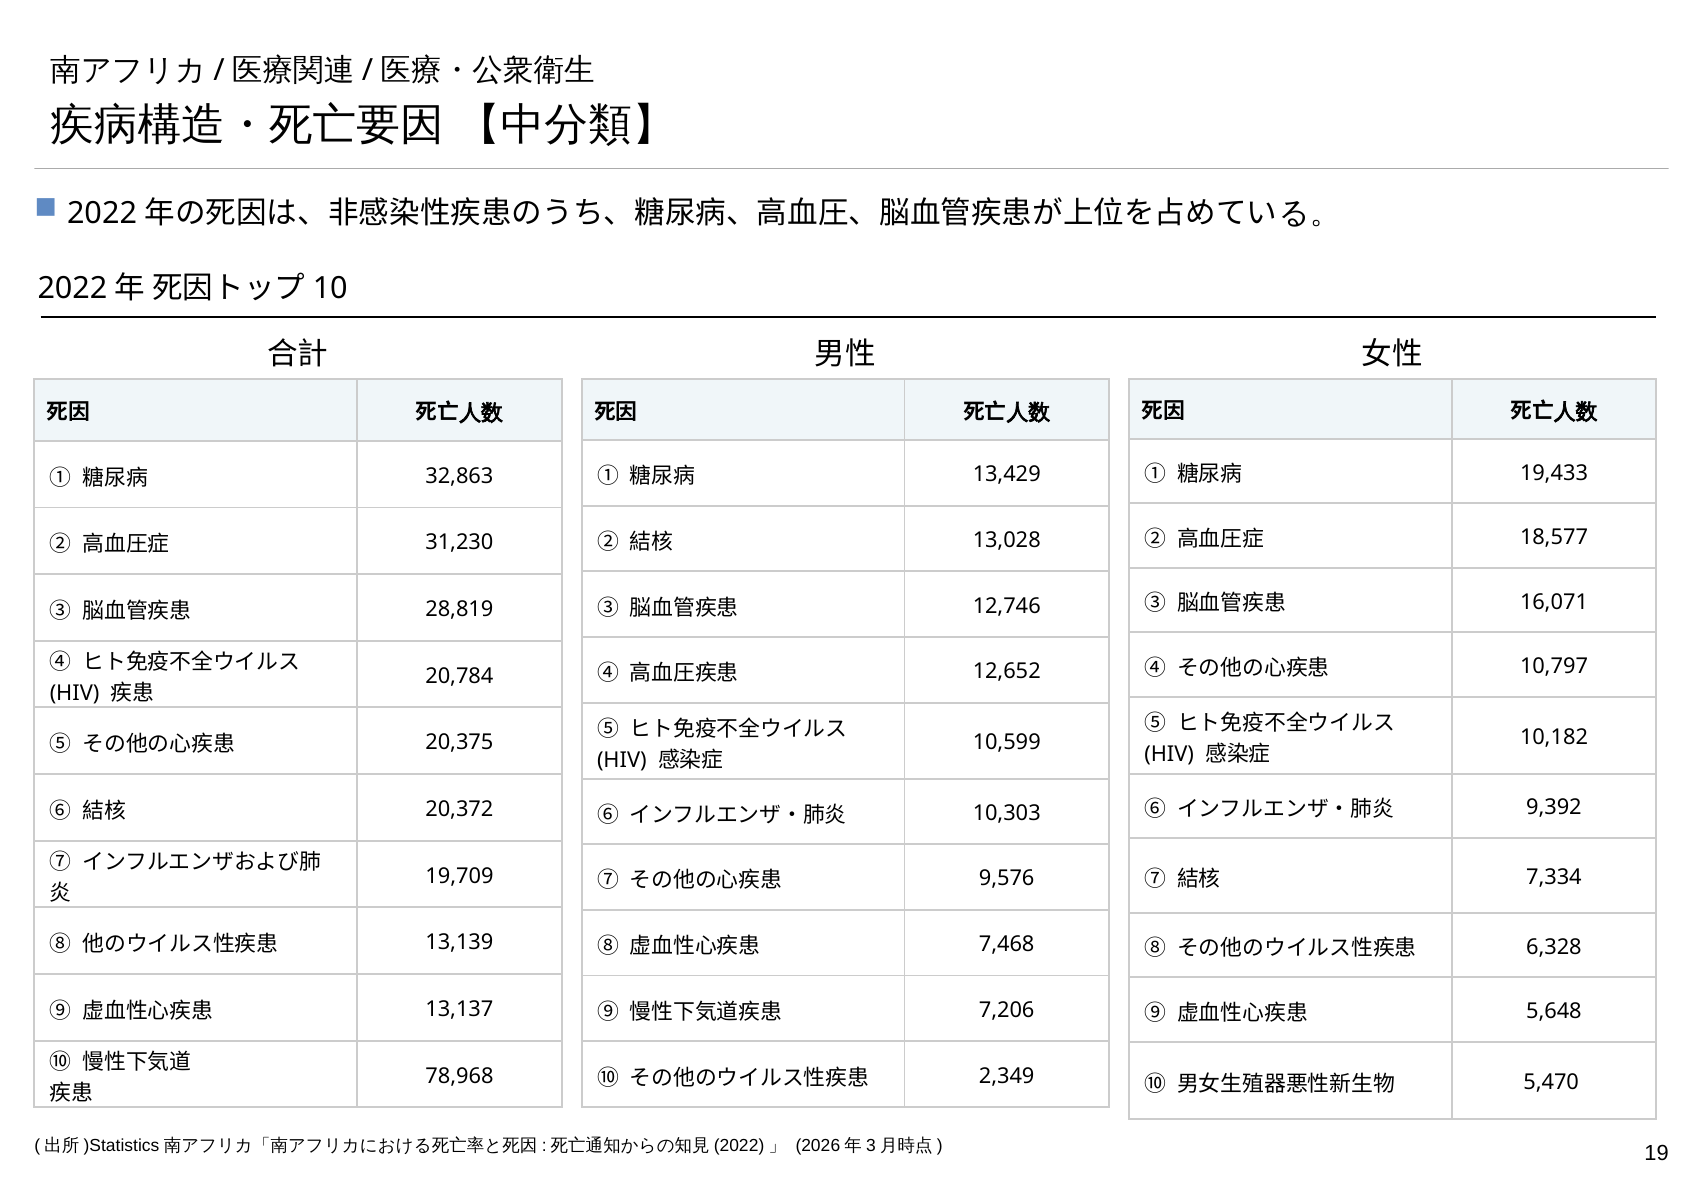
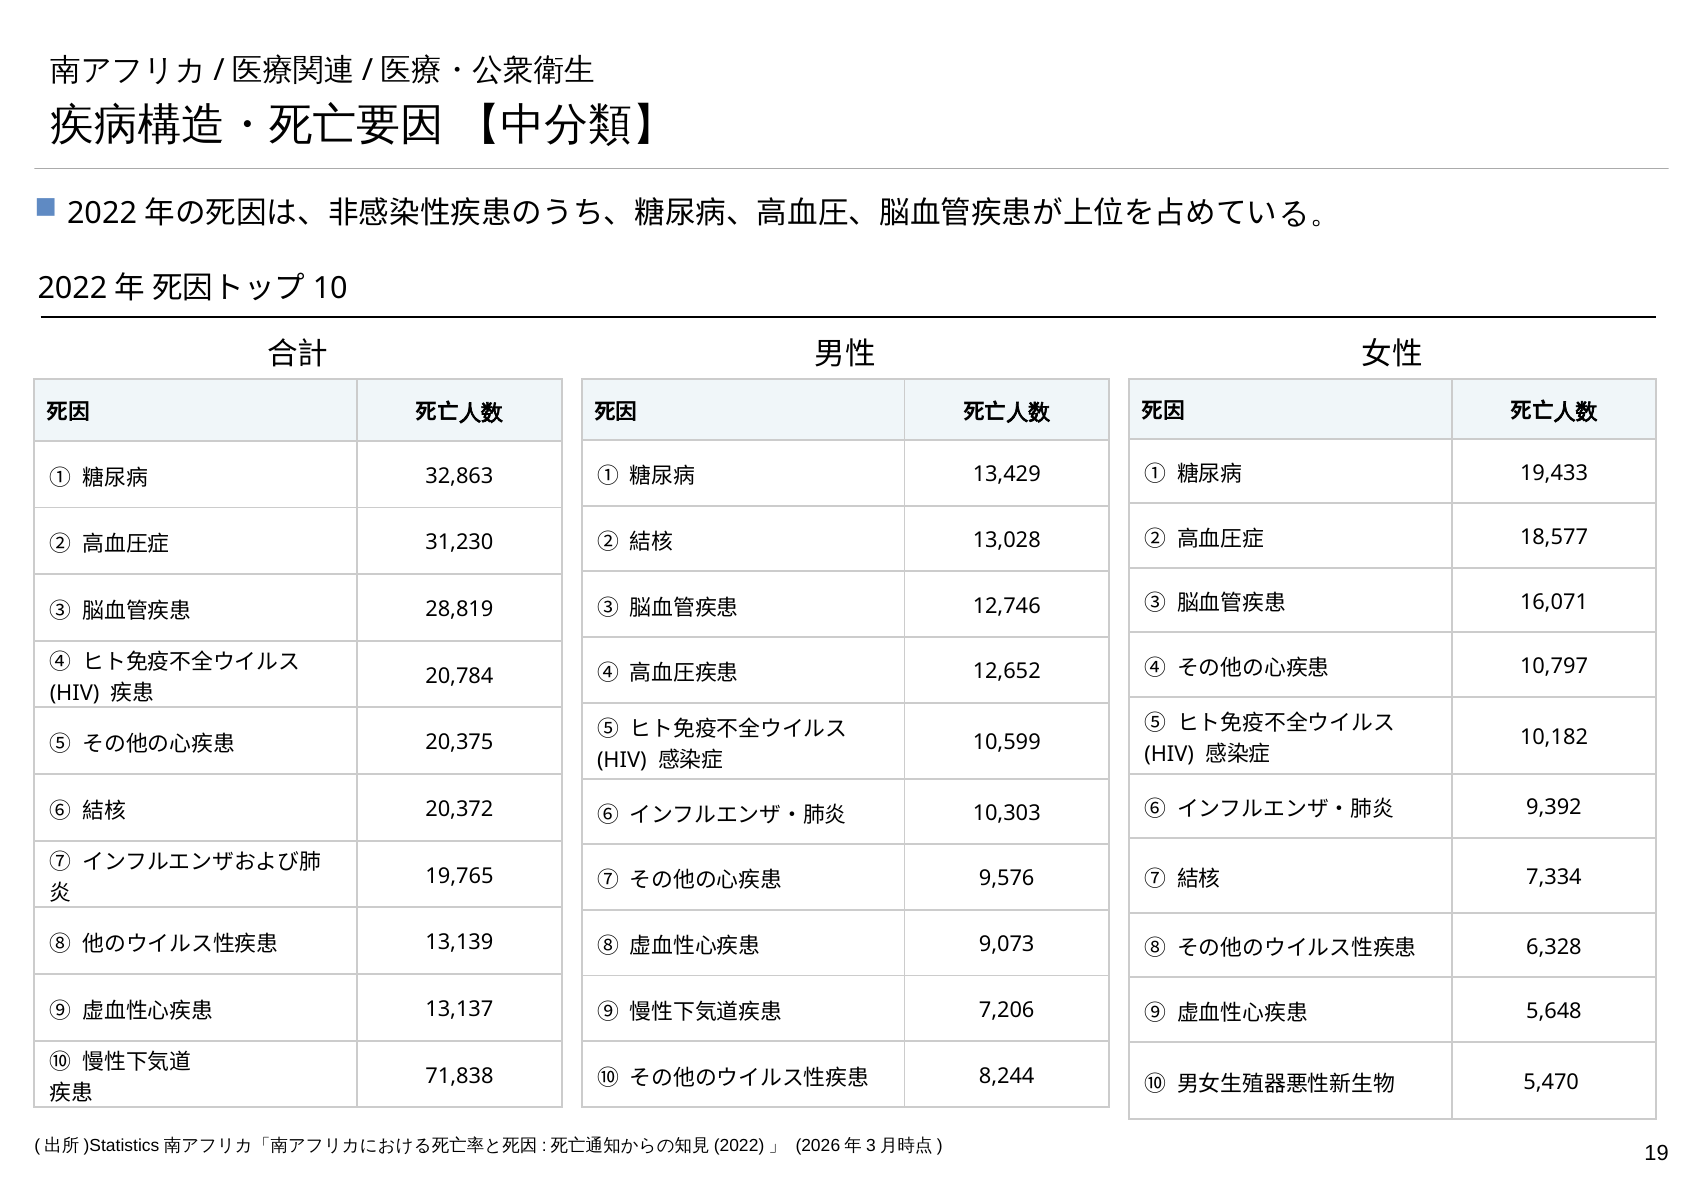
19,709: 19,709 -> 19,765
7,468: 7,468 -> 9,073
2,349: 2,349 -> 8,244
78,968: 78,968 -> 71,838
